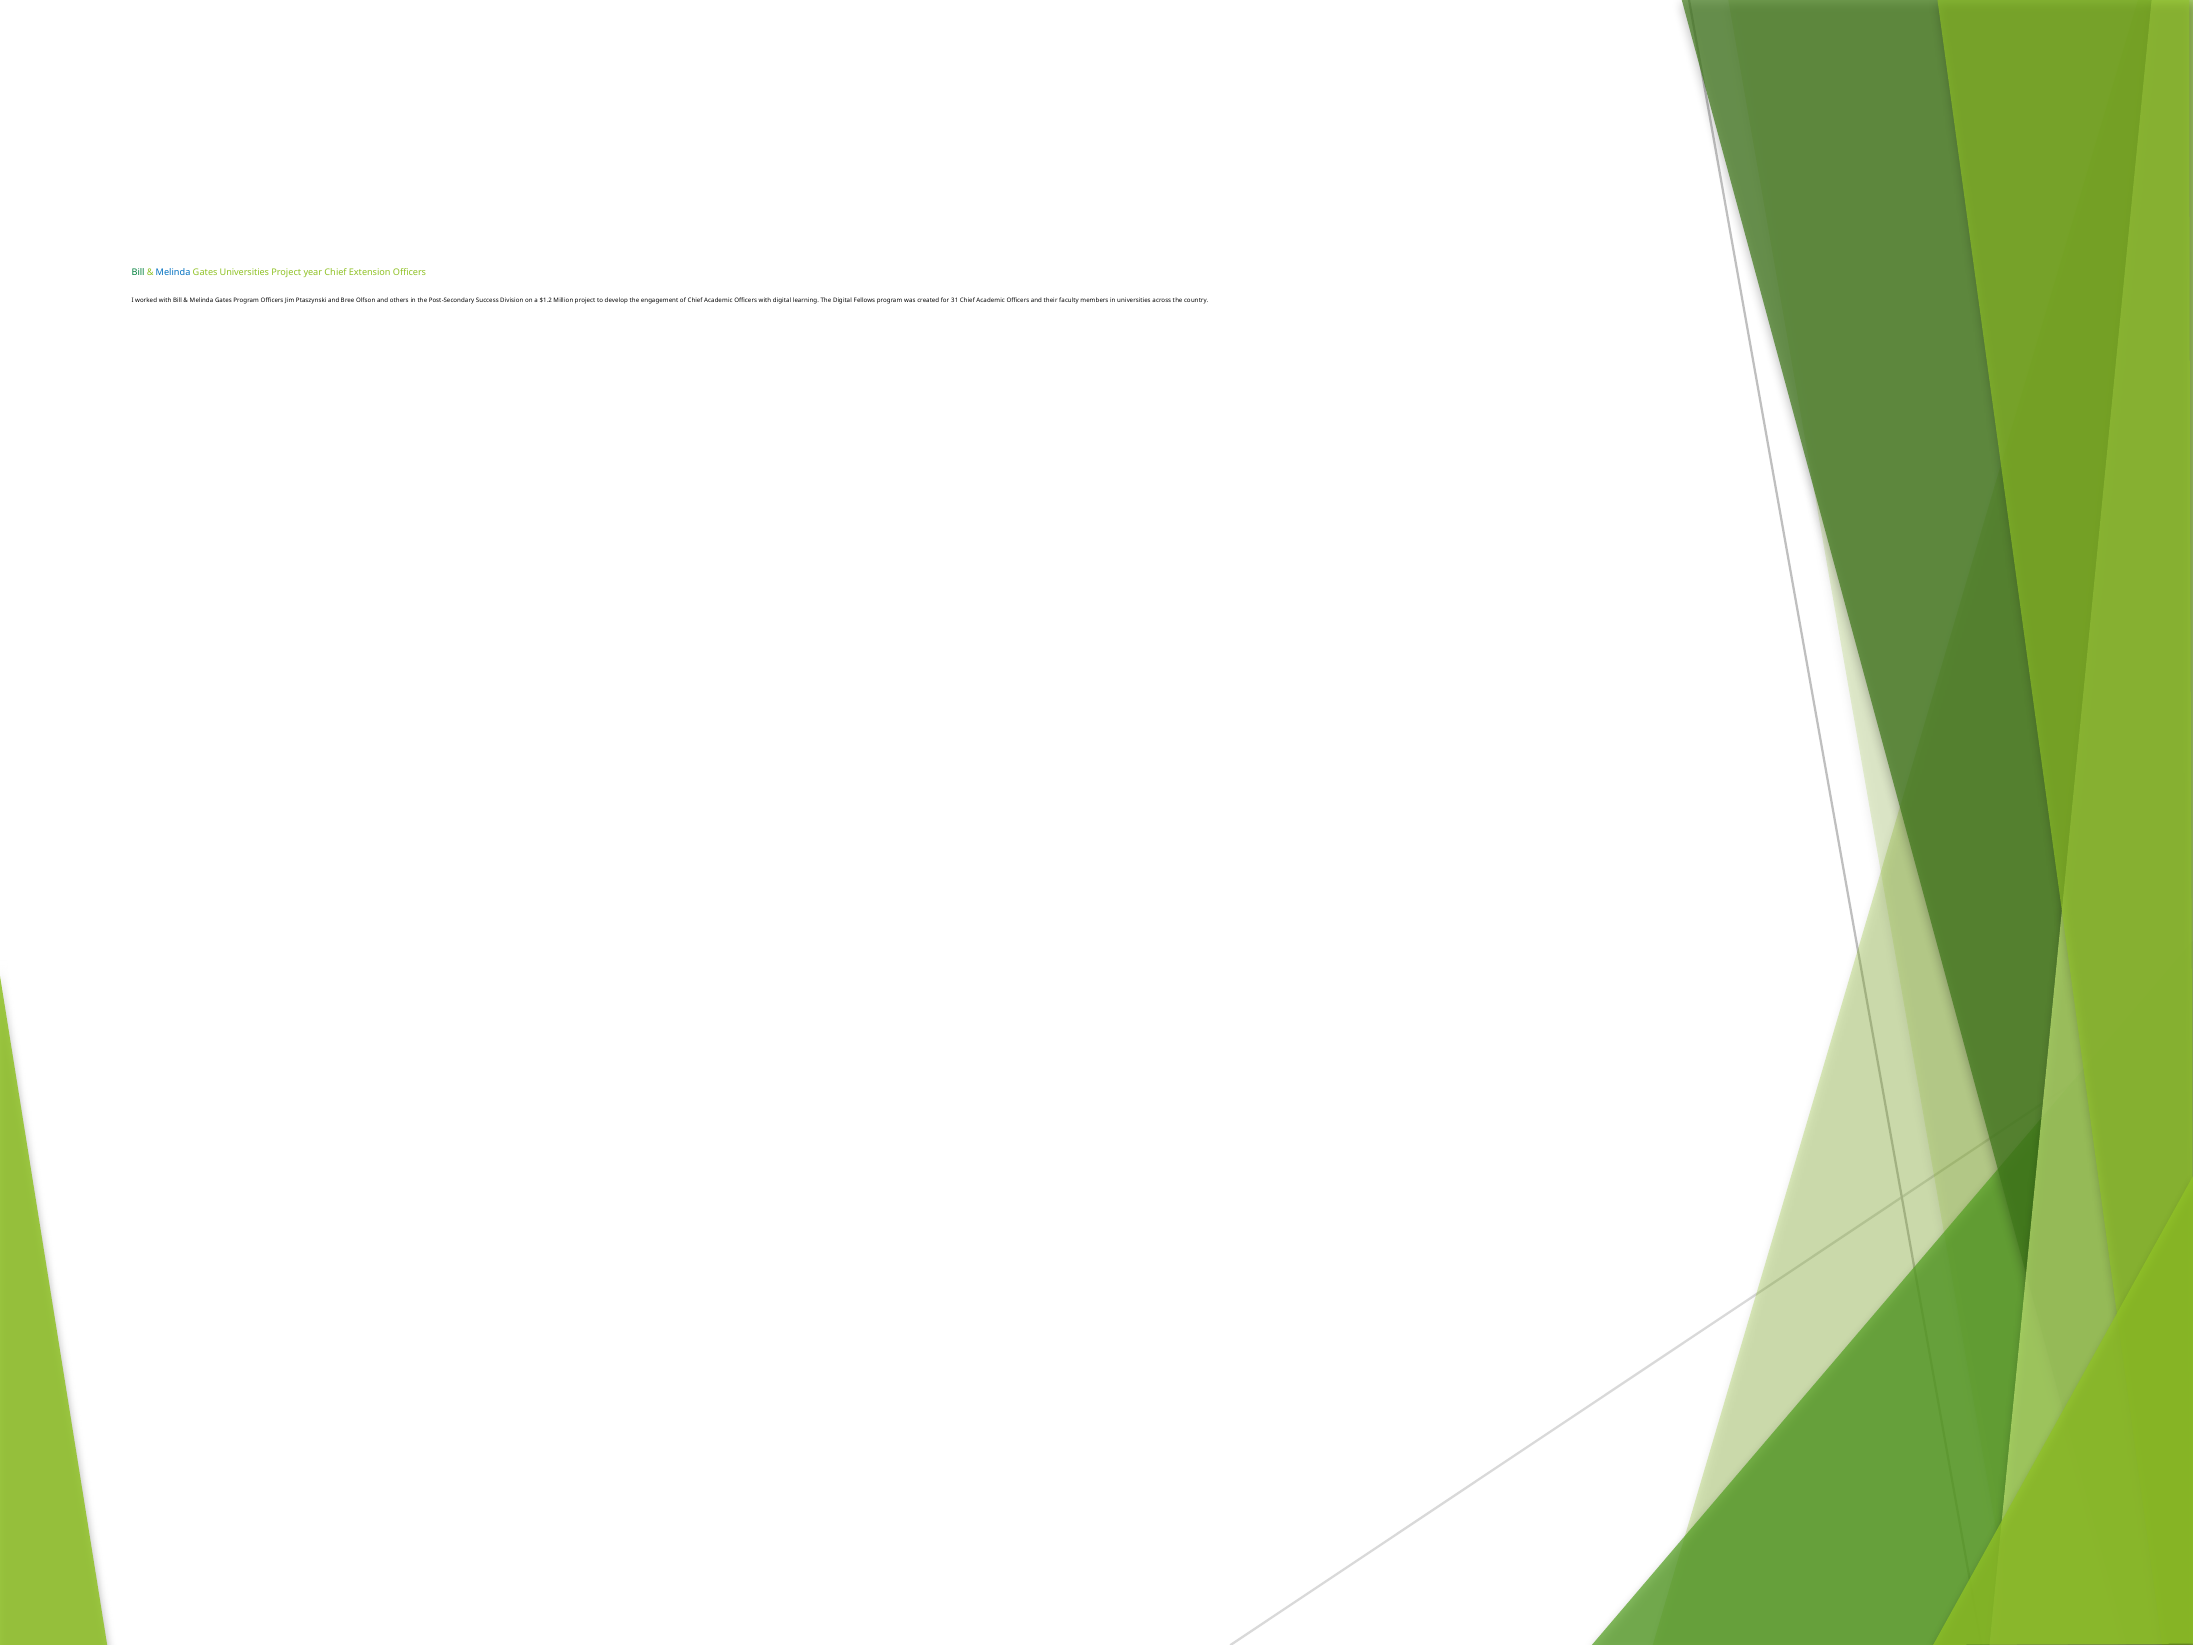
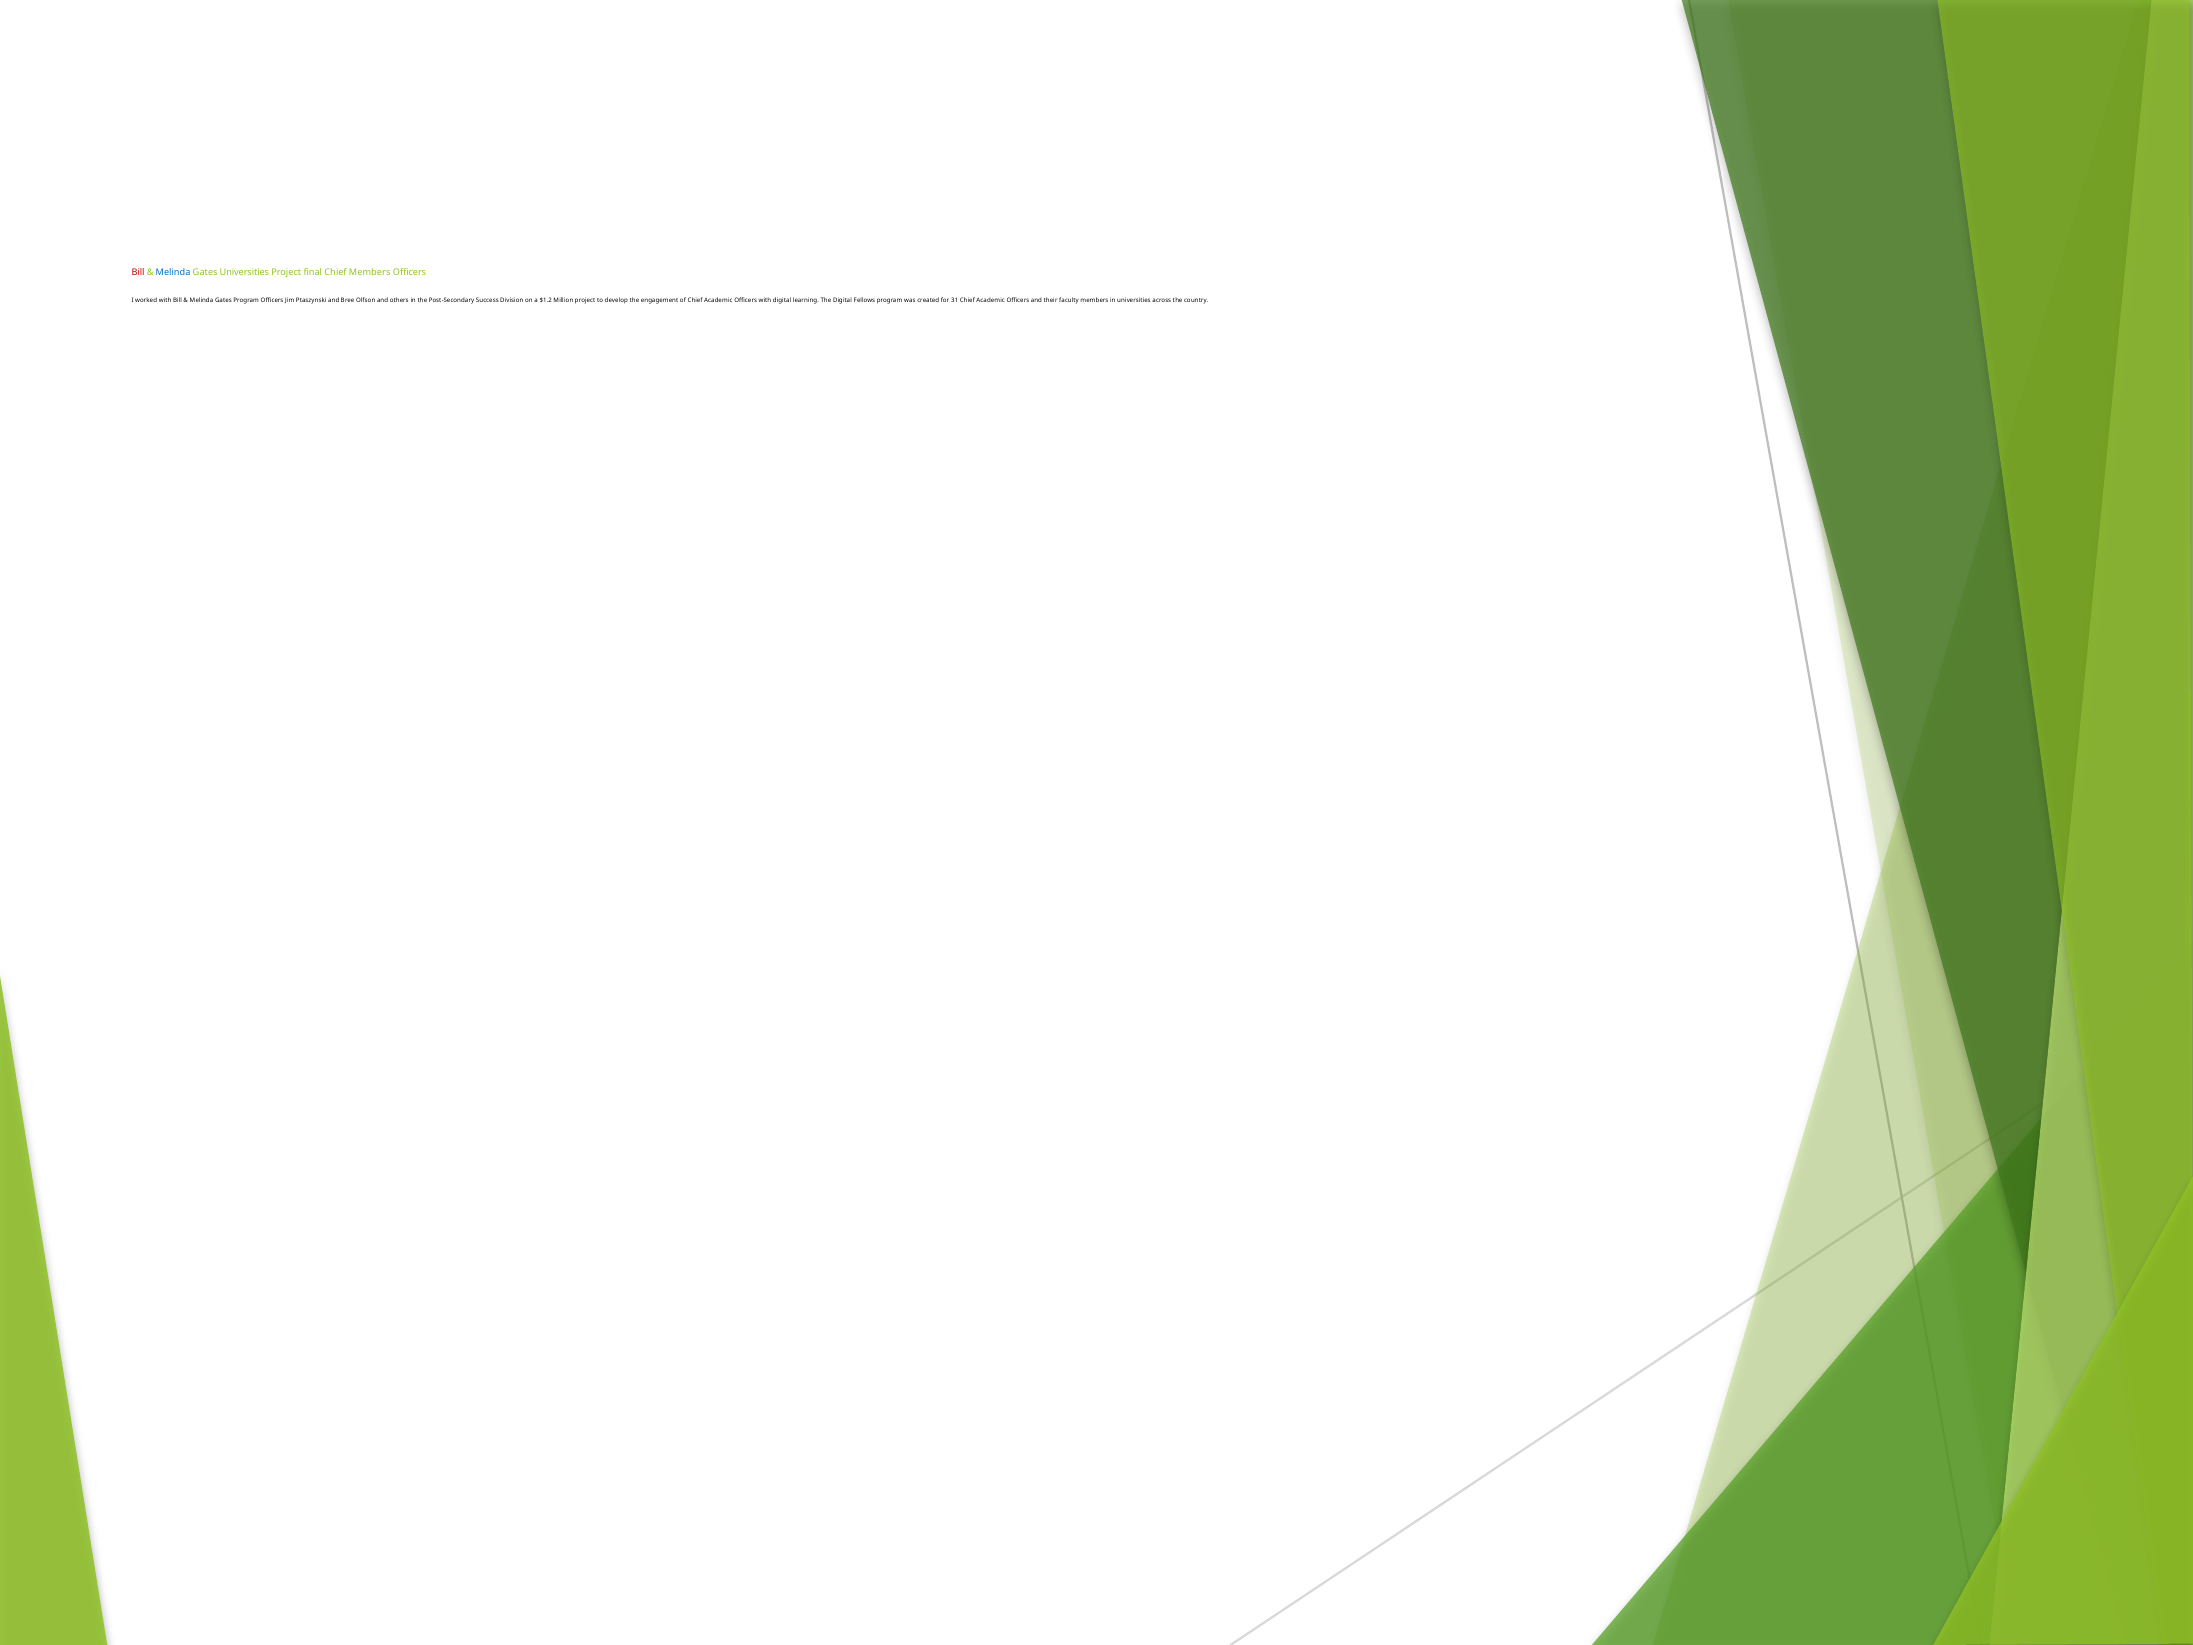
Bill at (138, 273) colour: green -> red
year: year -> final
Chief Extension: Extension -> Members
